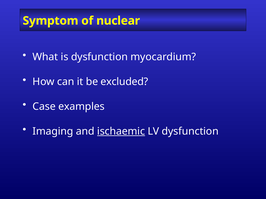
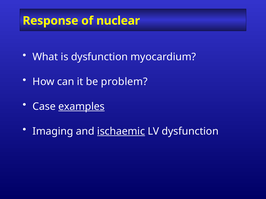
Symptom: Symptom -> Response
excluded: excluded -> problem
examples underline: none -> present
